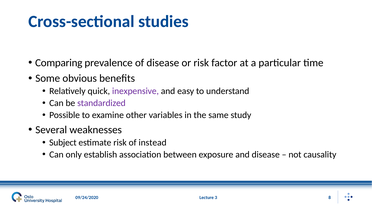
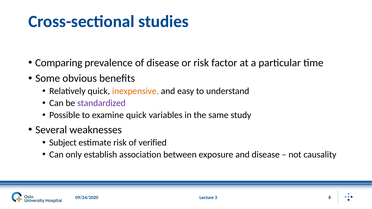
inexpensive colour: purple -> orange
examine other: other -> quick
instead: instead -> verified
